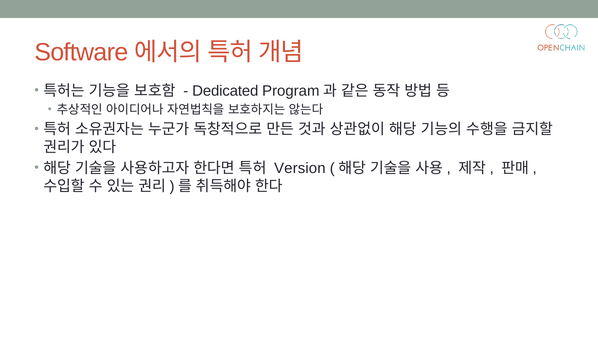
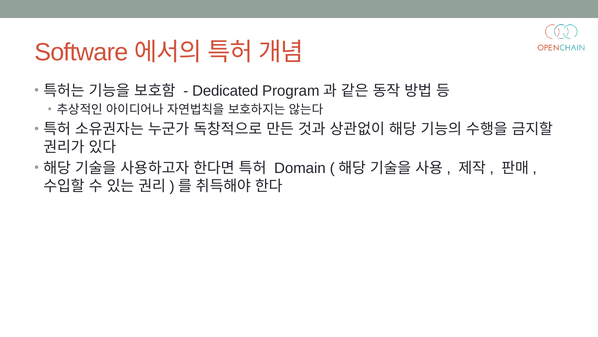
Version: Version -> Domain
